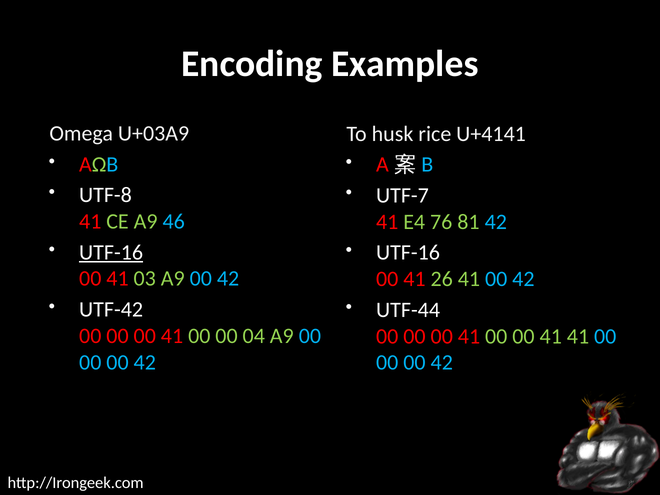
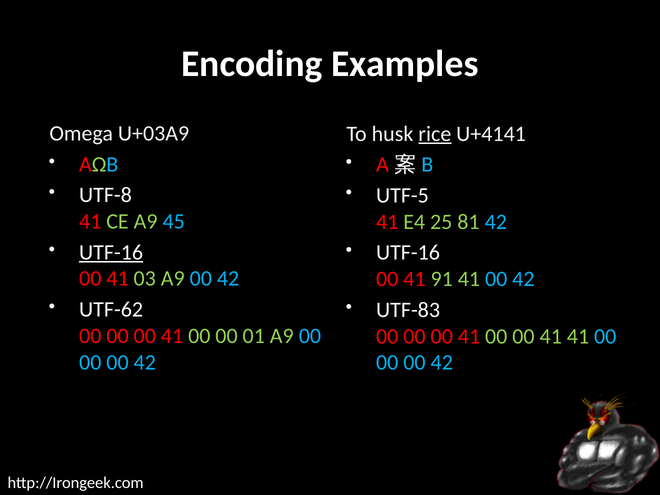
rice underline: none -> present
UTF-7: UTF-7 -> UTF-5
46: 46 -> 45
76: 76 -> 25
26: 26 -> 91
UTF-42: UTF-42 -> UTF-62
UTF-44: UTF-44 -> UTF-83
04: 04 -> 01
